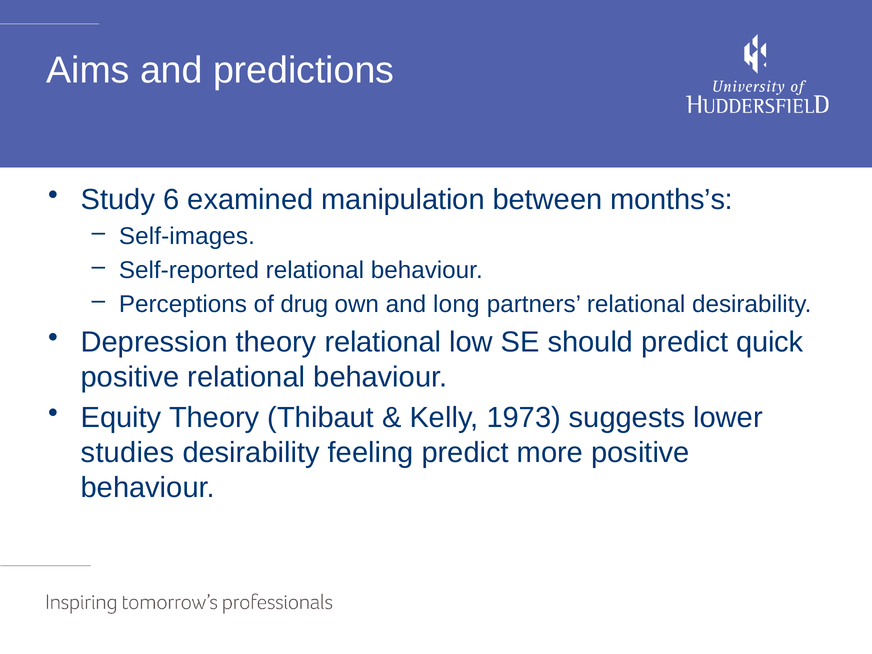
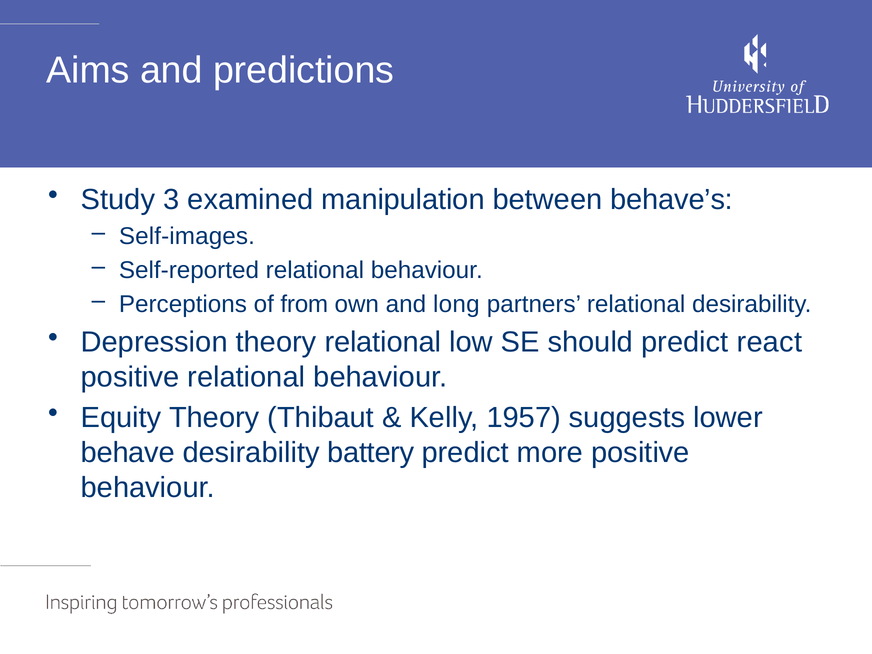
6: 6 -> 3
months’s: months’s -> behave’s
drug: drug -> from
quick: quick -> react
1973: 1973 -> 1957
studies: studies -> behave
feeling: feeling -> battery
